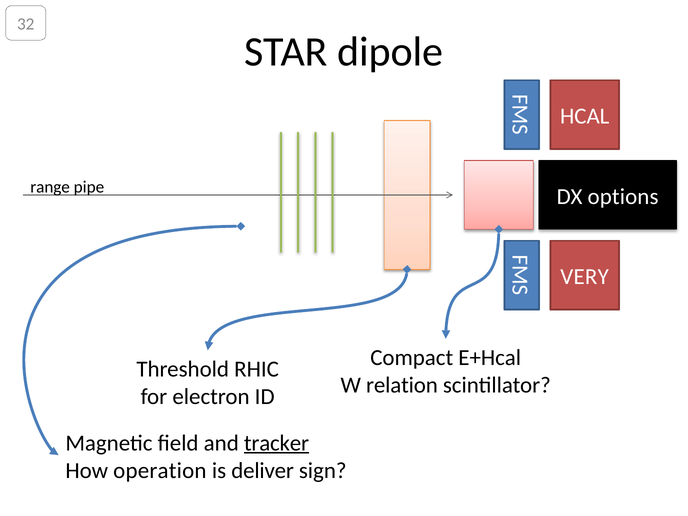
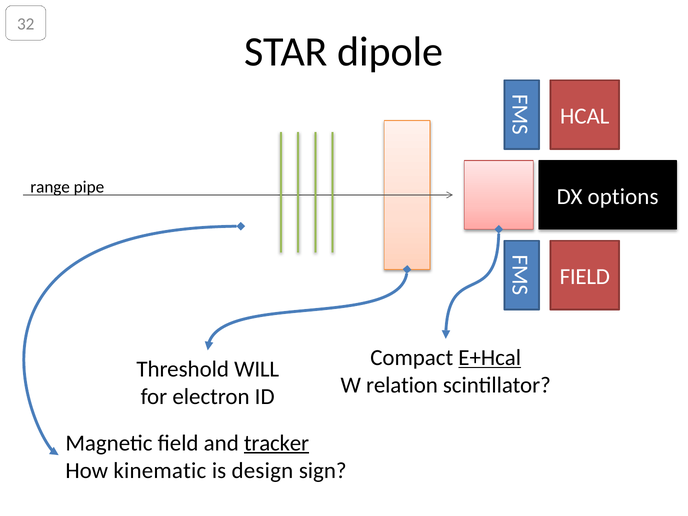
VERY at (585, 277): VERY -> FIELD
E+Hcal underline: none -> present
RHIC: RHIC -> WILL
operation: operation -> kinematic
deliver: deliver -> design
